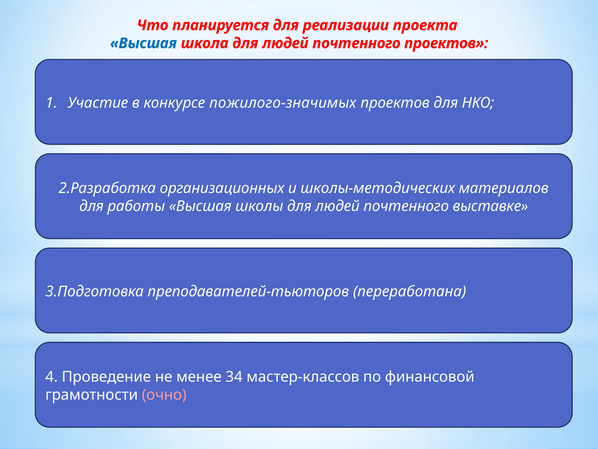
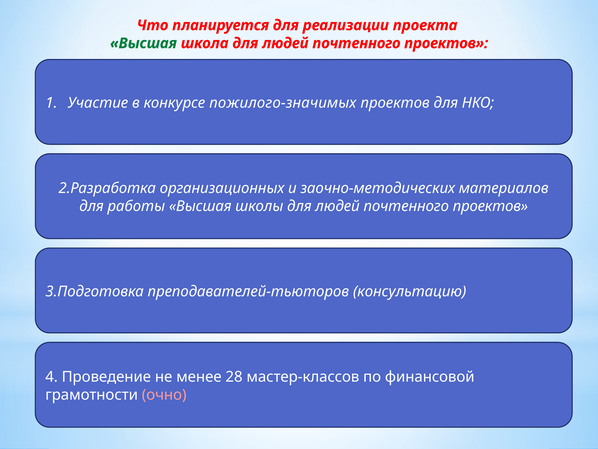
Высшая at (143, 43) colour: blue -> green
школы-методических: школы-методических -> заочно-методических
выставке at (490, 206): выставке -> проектов
переработана: переработана -> консультацию
34: 34 -> 28
